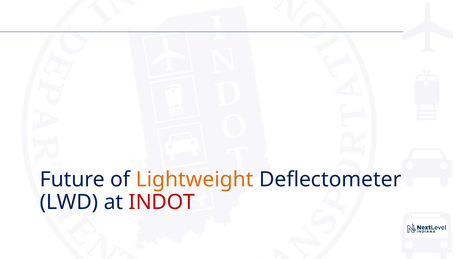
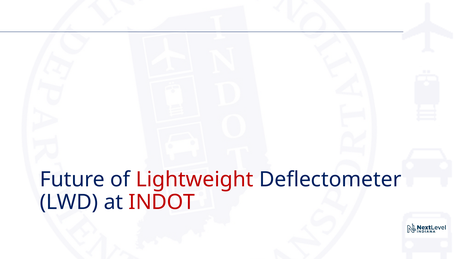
Lightweight colour: orange -> red
